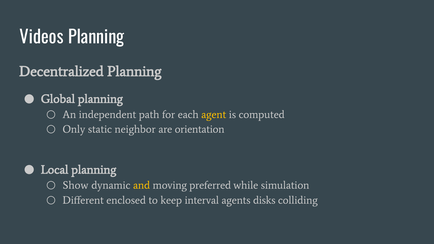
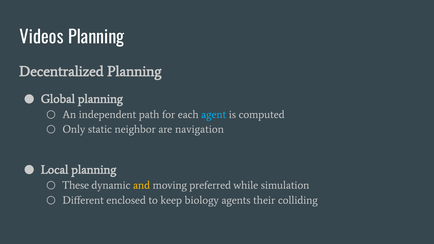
agent colour: yellow -> light blue
orientation: orientation -> navigation
Show: Show -> These
interval: interval -> biology
disks: disks -> their
